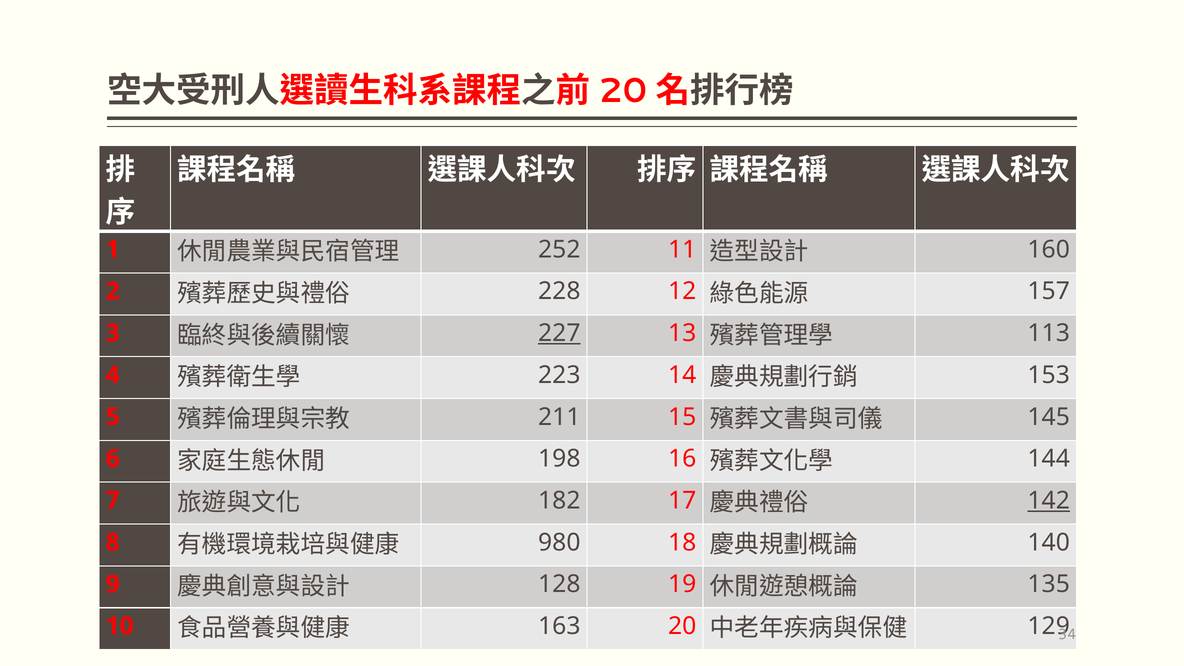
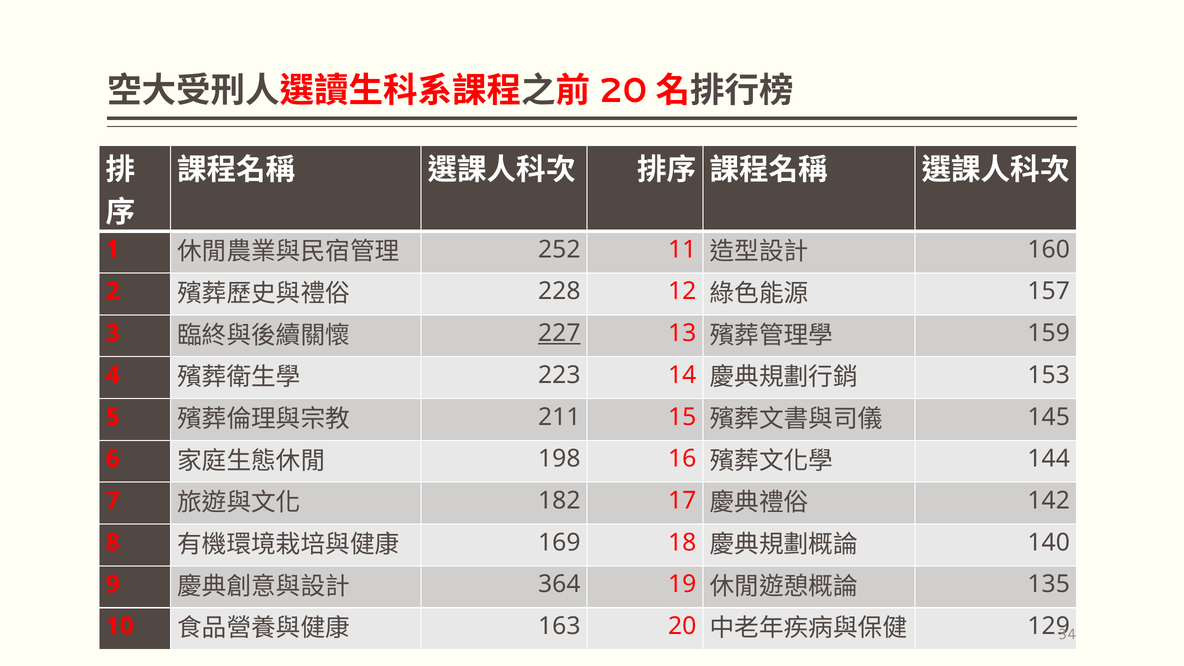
113: 113 -> 159
142 underline: present -> none
980: 980 -> 169
128: 128 -> 364
